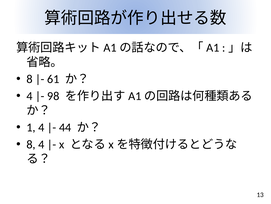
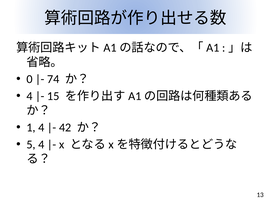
8 at (29, 79): 8 -> 0
61: 61 -> 74
98: 98 -> 15
44: 44 -> 42
8 at (31, 144): 8 -> 5
